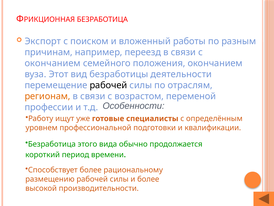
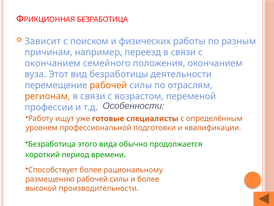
Экспорт: Экспорт -> Зависит
вложенный: вложенный -> физических
рабочей at (108, 85) colour: black -> orange
